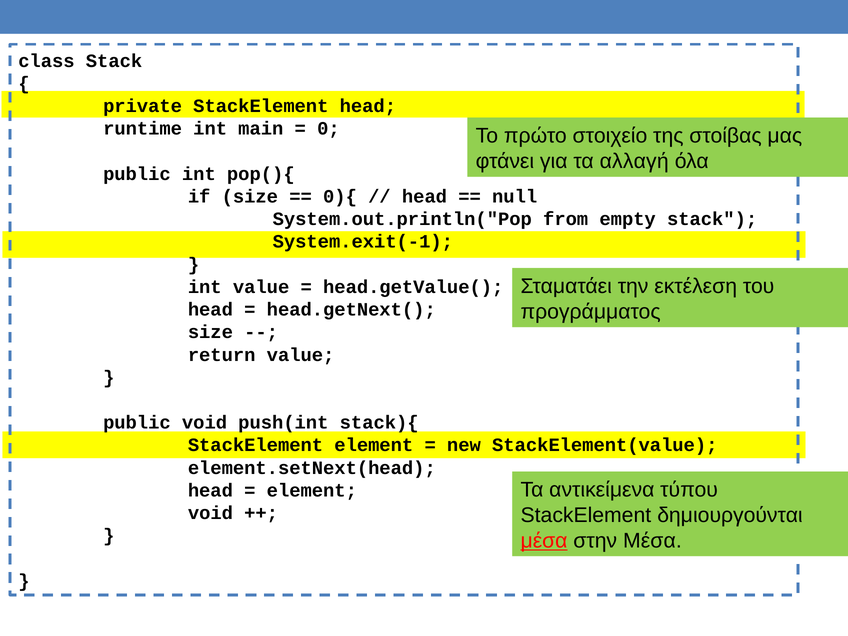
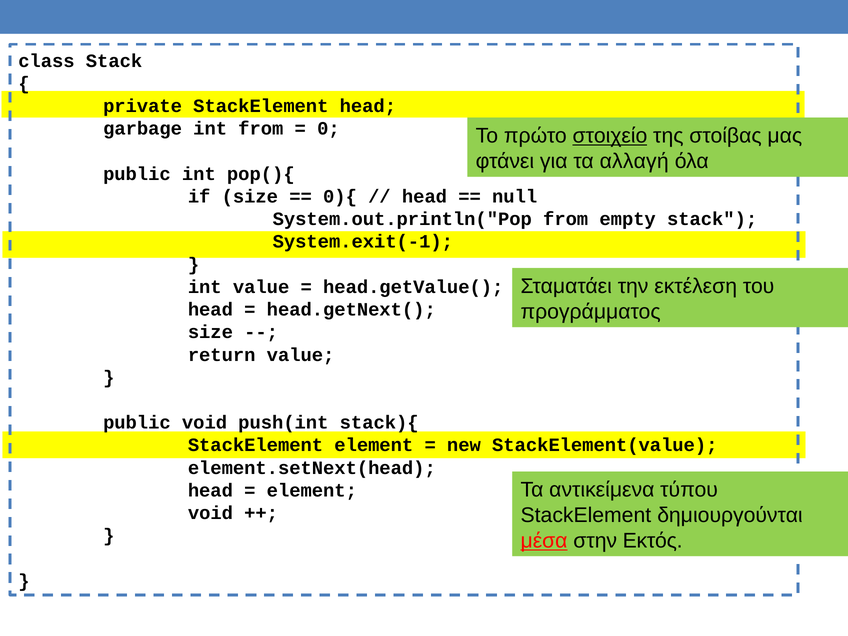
runtime: runtime -> garbage
int main: main -> from
στοιχείο underline: none -> present
στην Μέσα: Μέσα -> Εκτός
